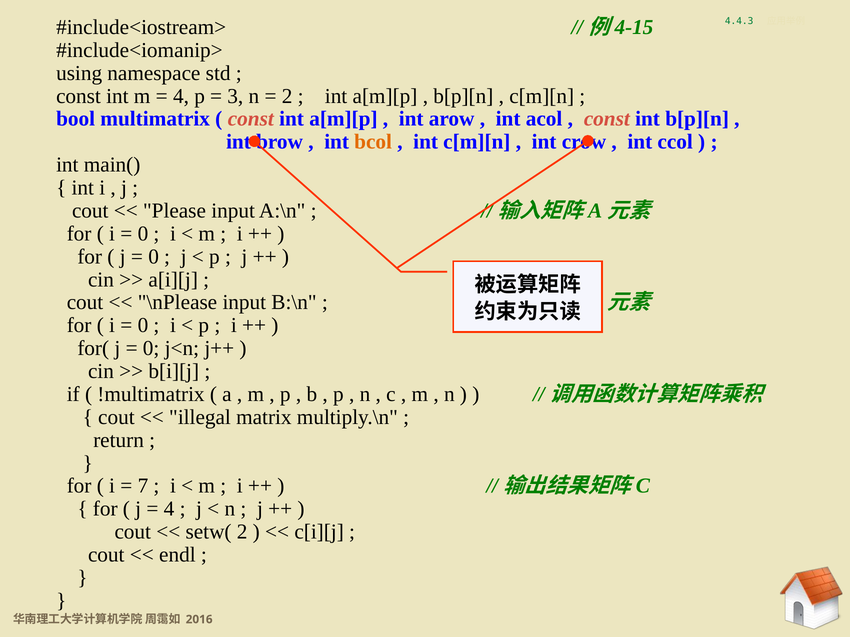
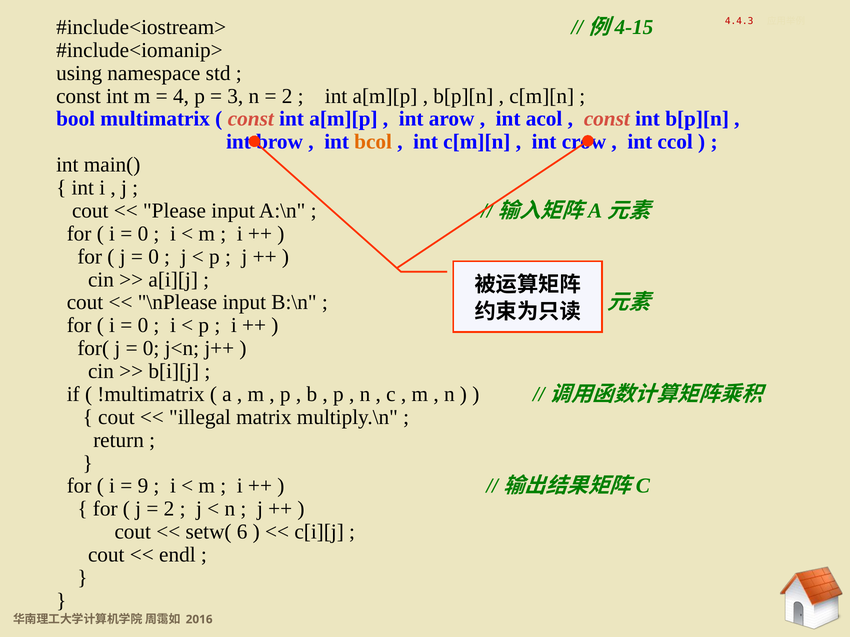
4.4.3 colour: green -> red
7: 7 -> 9
4 at (169, 509): 4 -> 2
setw( 2: 2 -> 6
